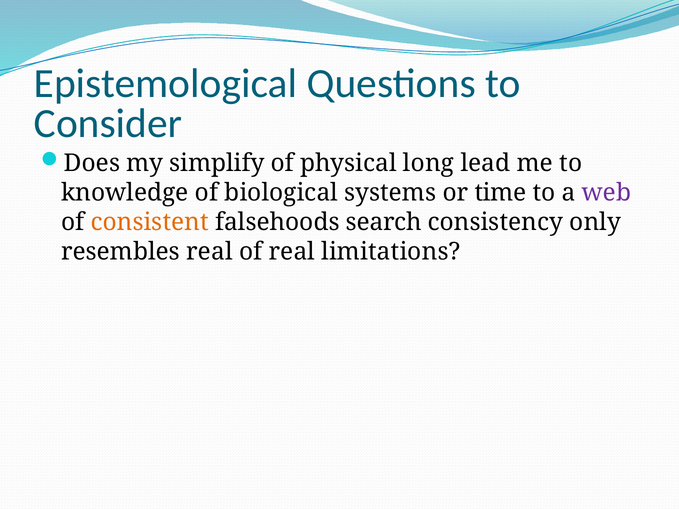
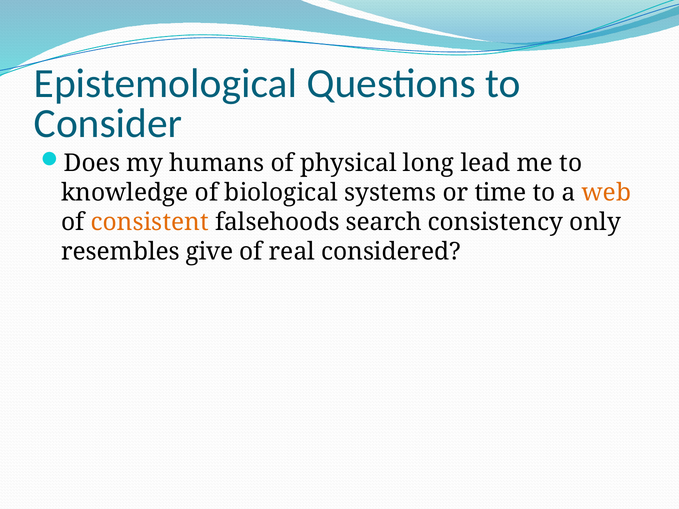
simplify: simplify -> humans
web colour: purple -> orange
resembles real: real -> give
limitations: limitations -> considered
